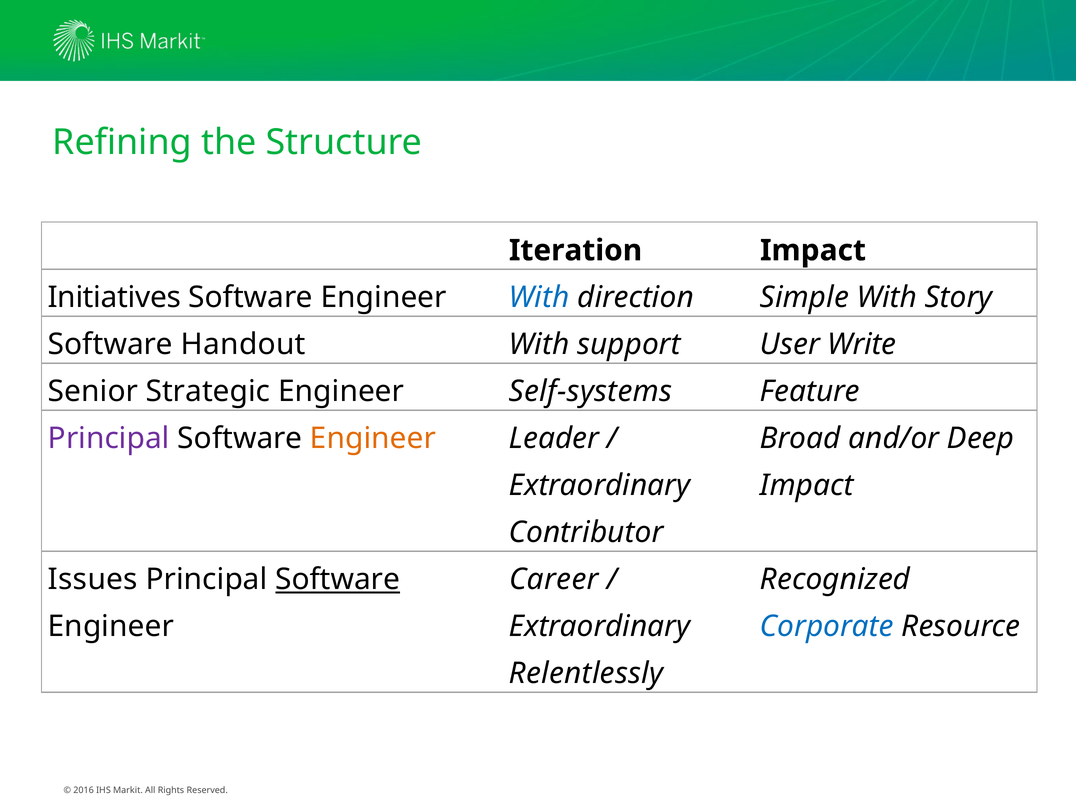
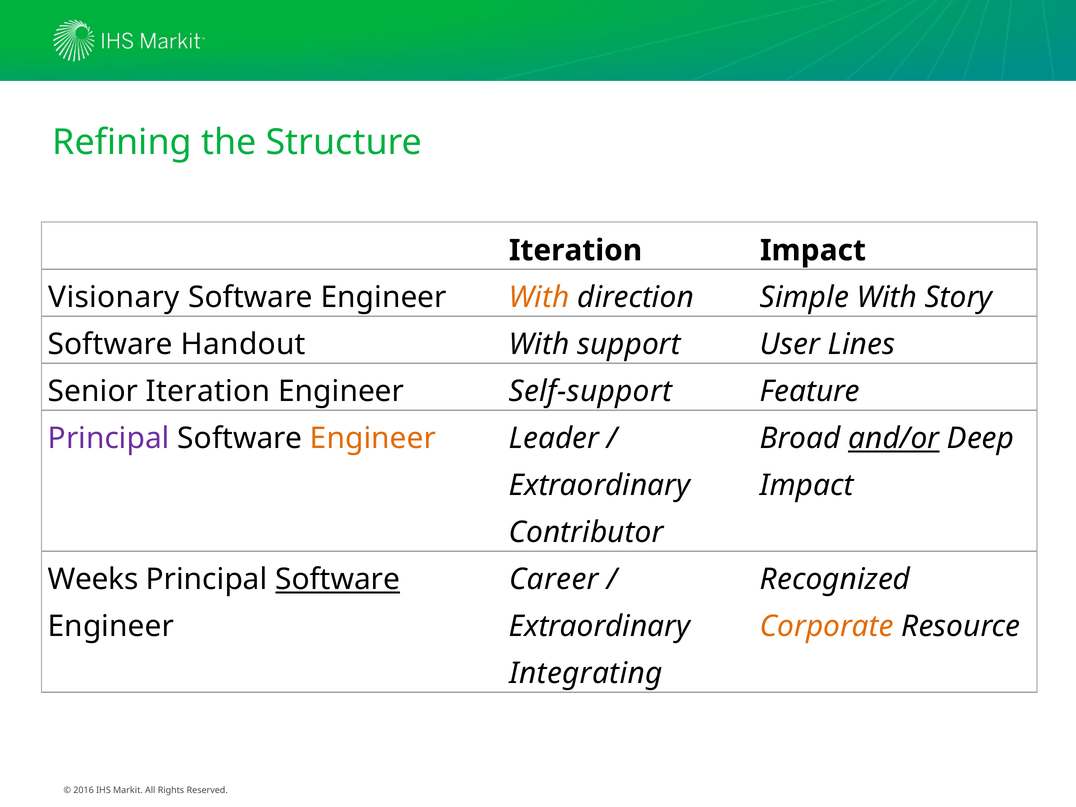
Initiatives: Initiatives -> Visionary
With at (539, 297) colour: blue -> orange
Write: Write -> Lines
Senior Strategic: Strategic -> Iteration
Self-systems: Self-systems -> Self-support
and/or underline: none -> present
Issues: Issues -> Weeks
Corporate colour: blue -> orange
Relentlessly: Relentlessly -> Integrating
